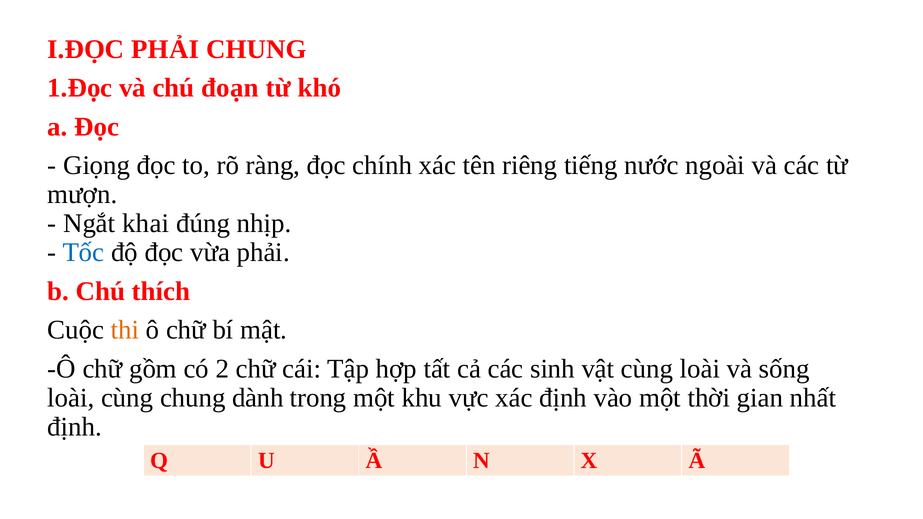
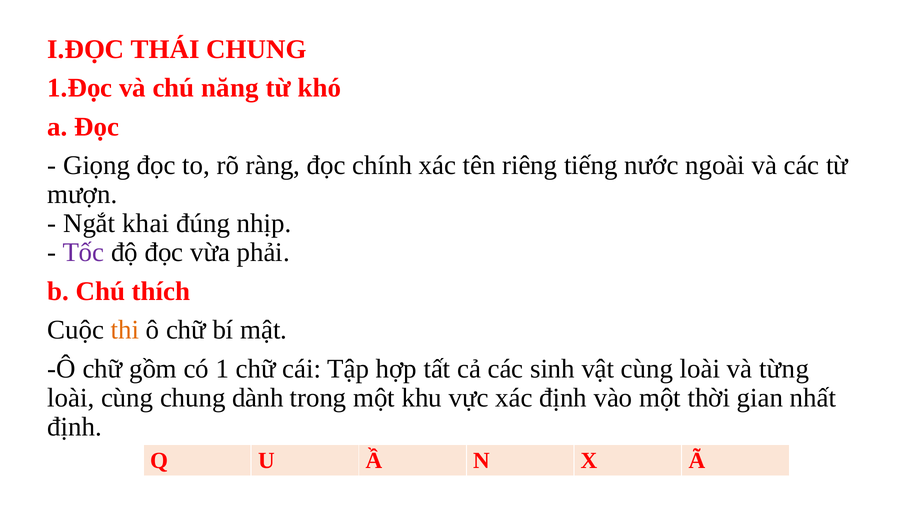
I.ĐỌC PHẢI: PHẢI -> THÁI
đoạn: đoạn -> năng
Tốc colour: blue -> purple
2: 2 -> 1
sống: sống -> từng
